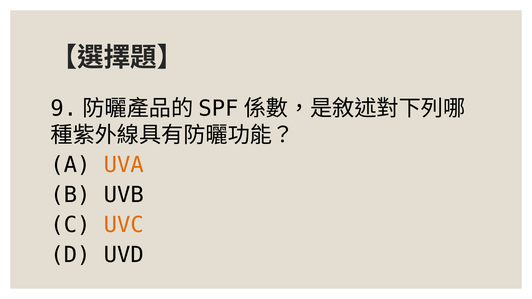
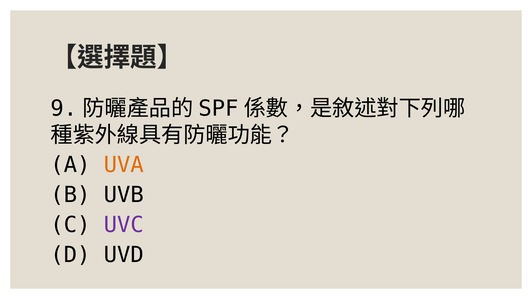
UVC colour: orange -> purple
